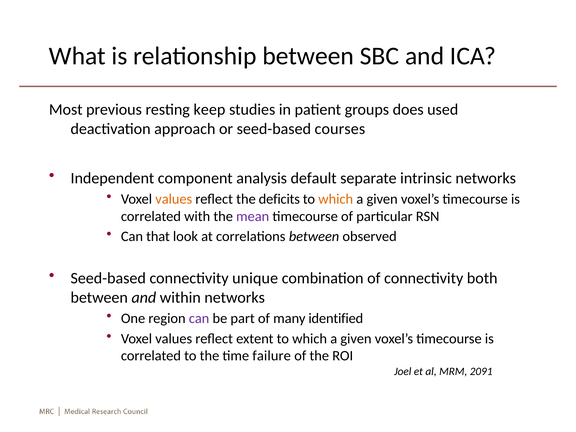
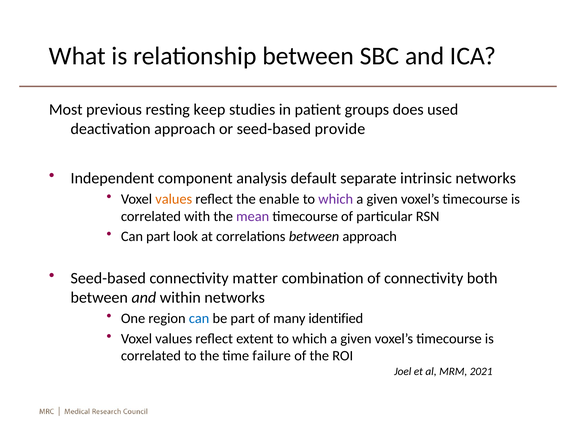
courses: courses -> provide
deficits: deficits -> enable
which at (336, 199) colour: orange -> purple
Can that: that -> part
between observed: observed -> approach
unique: unique -> matter
can at (199, 318) colour: purple -> blue
2091: 2091 -> 2021
